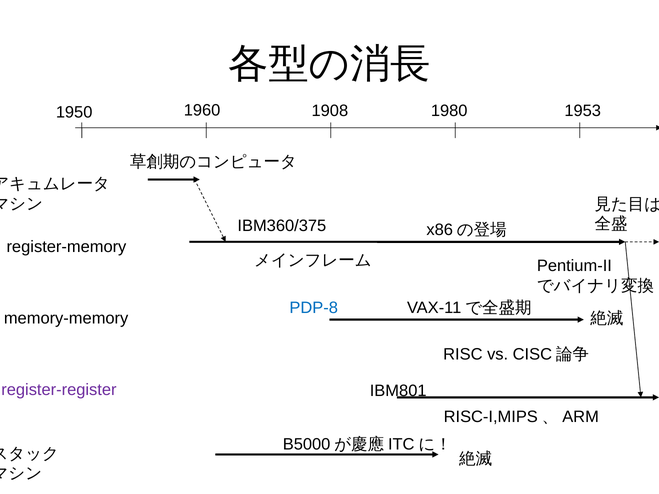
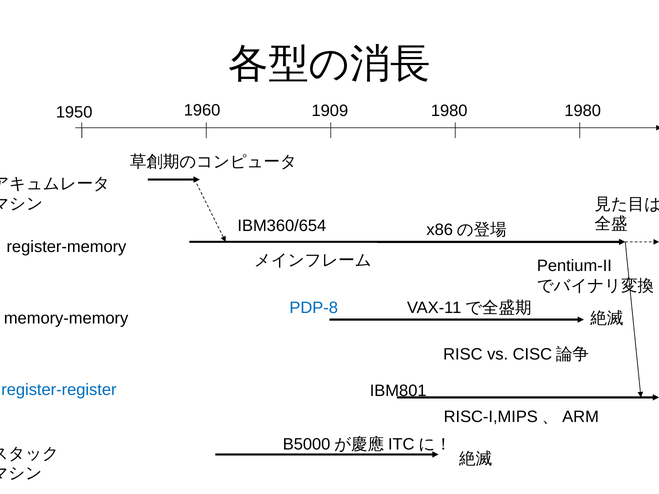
1908: 1908 -> 1909
1980 1953: 1953 -> 1980
IBM360/375: IBM360/375 -> IBM360/654
register-register colour: purple -> blue
